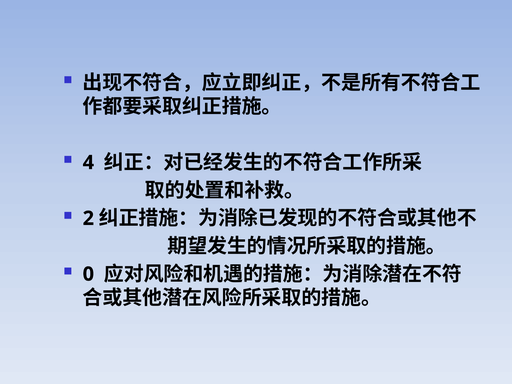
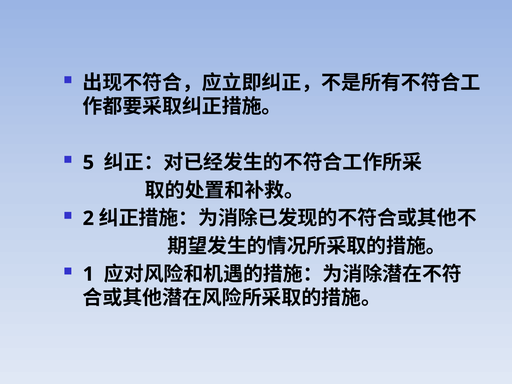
4: 4 -> 5
0: 0 -> 1
